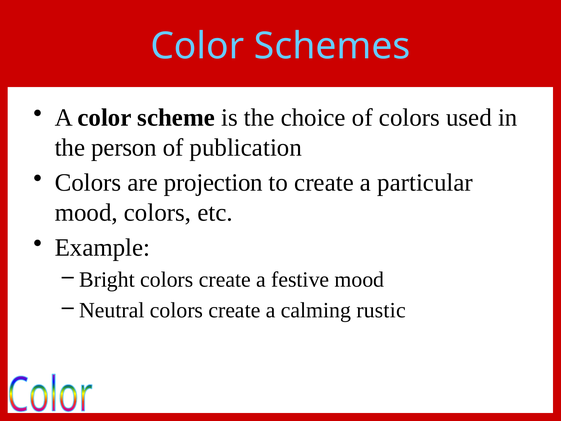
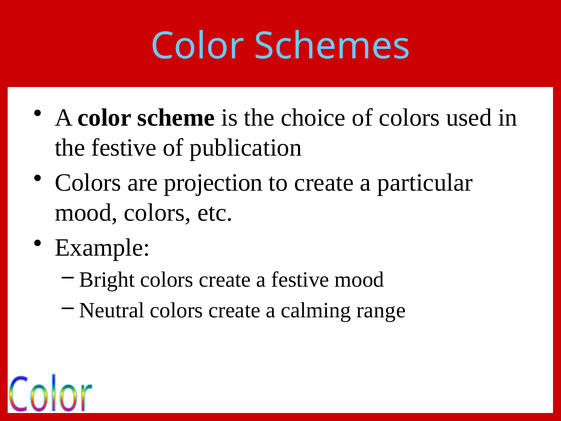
the person: person -> festive
rustic: rustic -> range
